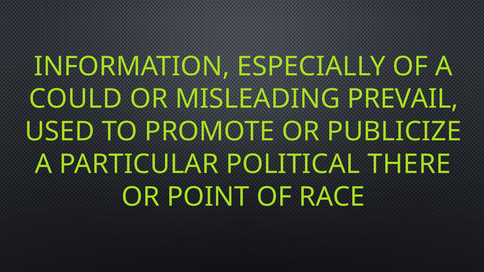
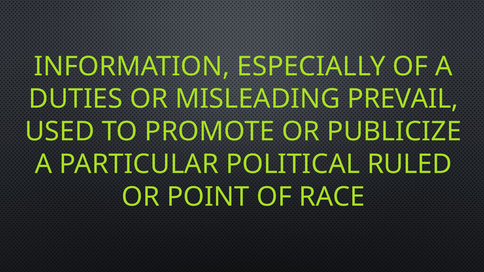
COULD: COULD -> DUTIES
THERE: THERE -> RULED
